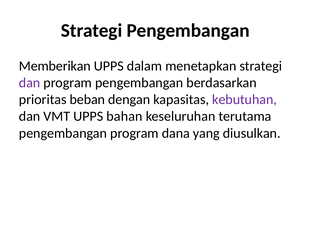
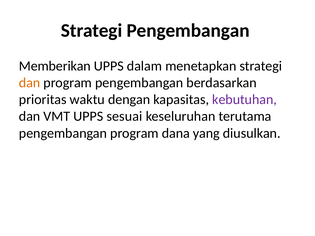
dan at (30, 83) colour: purple -> orange
beban: beban -> waktu
bahan: bahan -> sesuai
